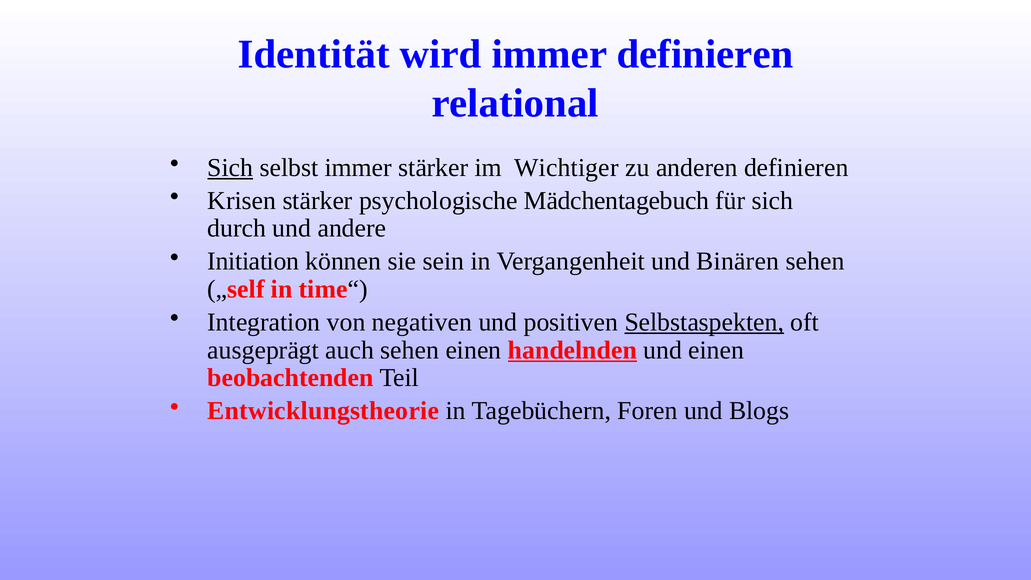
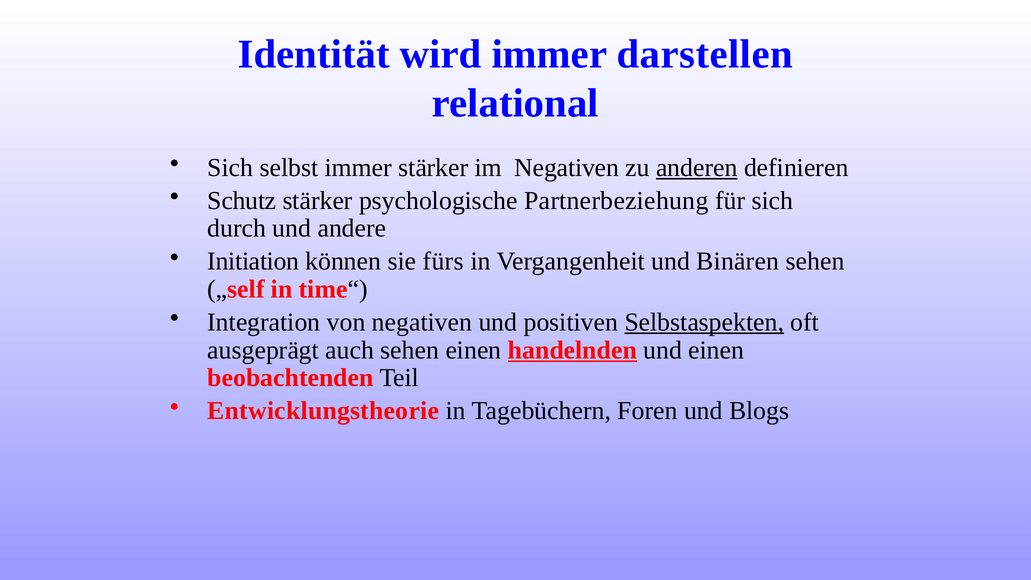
immer definieren: definieren -> darstellen
Sich at (230, 168) underline: present -> none
im Wichtiger: Wichtiger -> Negativen
anderen underline: none -> present
Krisen: Krisen -> Schutz
Mädchentagebuch: Mädchentagebuch -> Partnerbeziehung
sein: sein -> fürs
